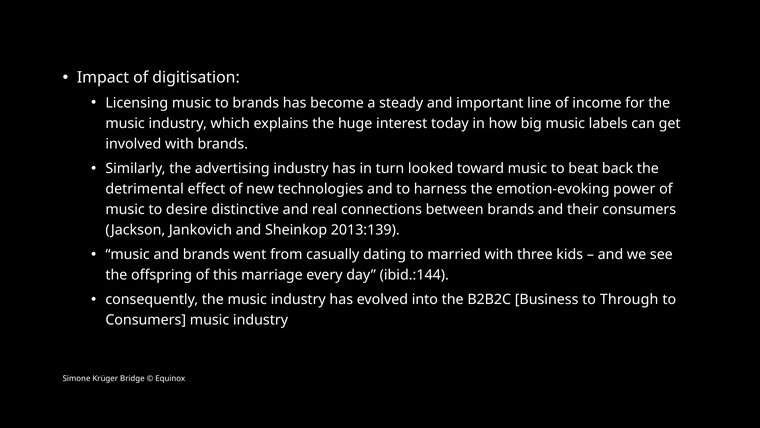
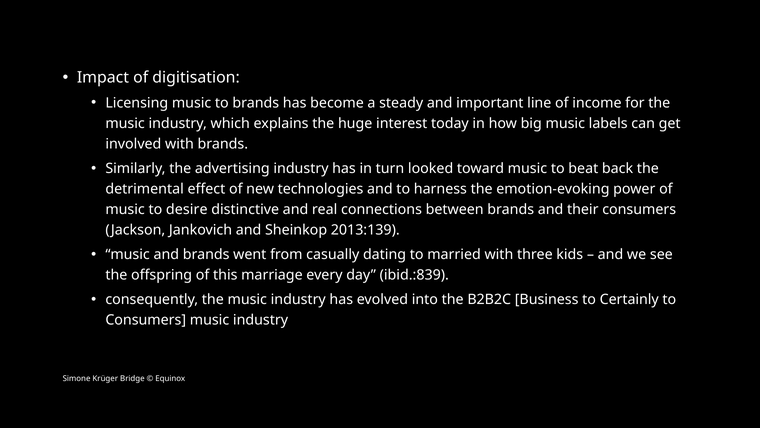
ibid.:144: ibid.:144 -> ibid.:839
Through: Through -> Certainly
